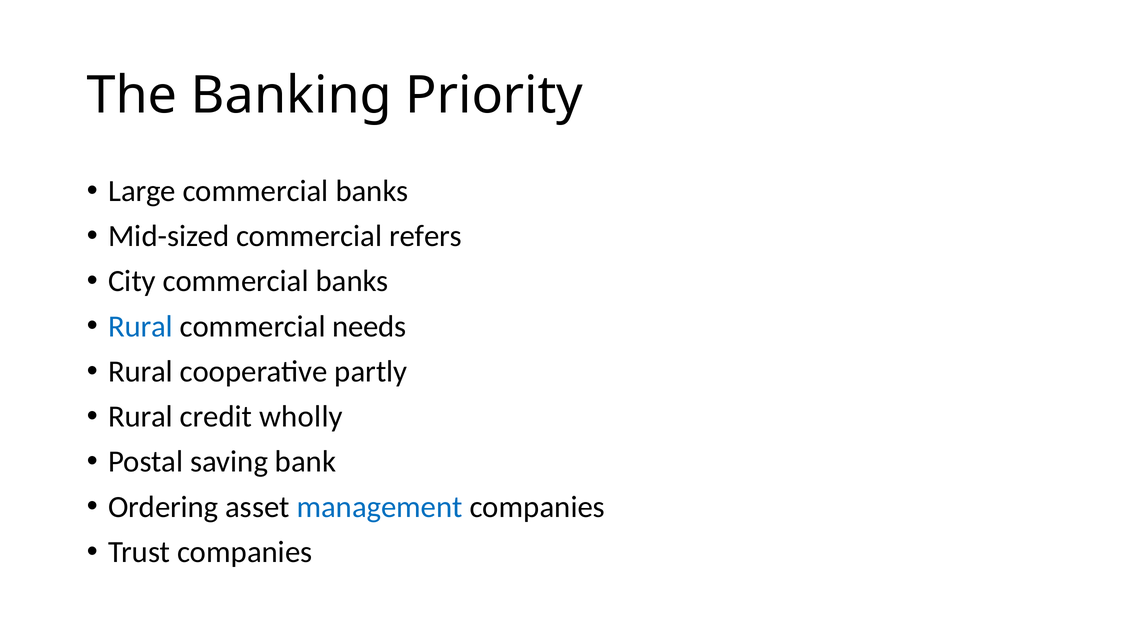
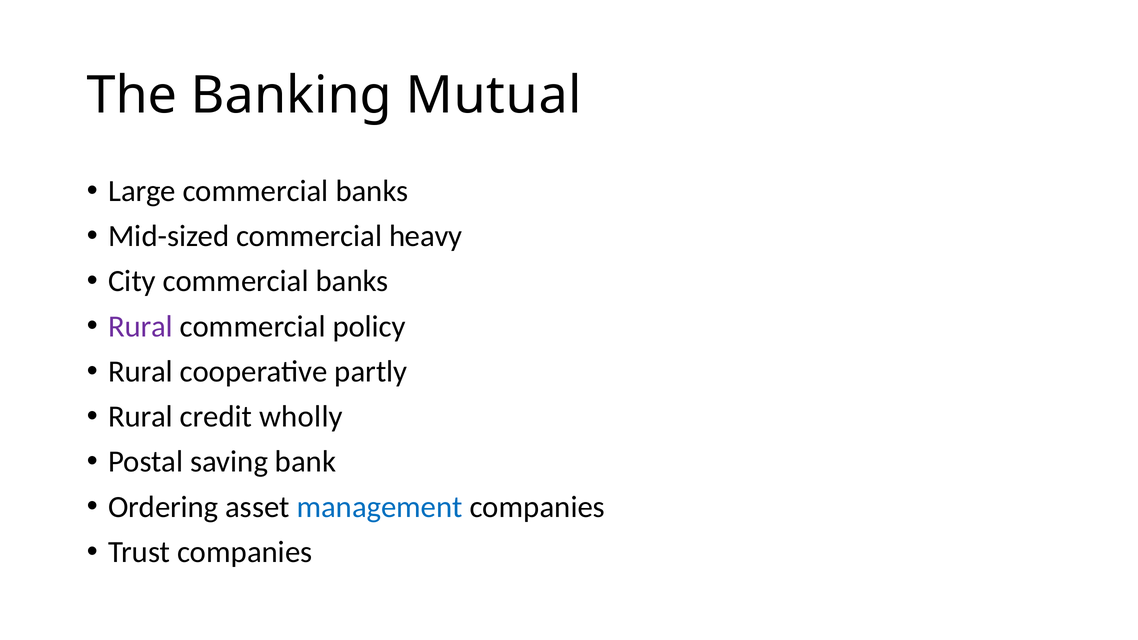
Priority: Priority -> Mutual
refers: refers -> heavy
Rural at (141, 326) colour: blue -> purple
needs: needs -> policy
